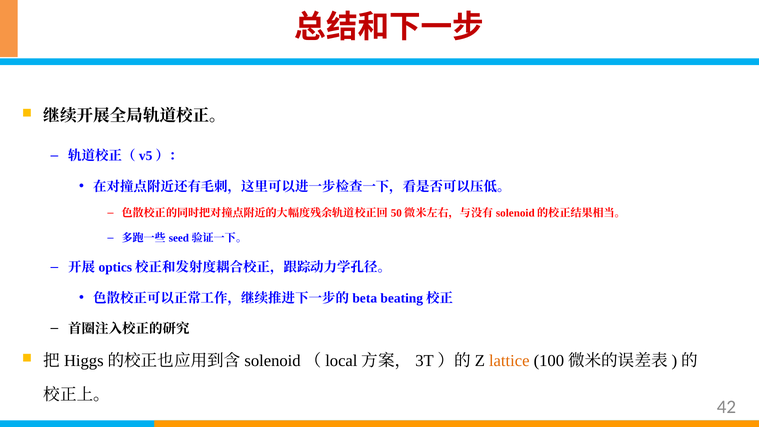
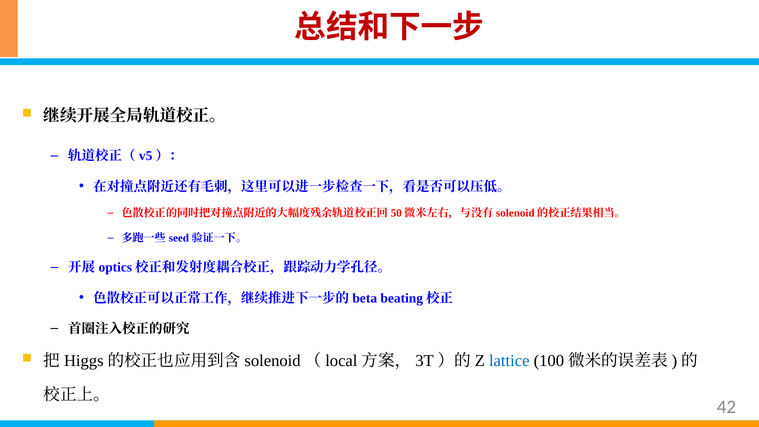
lattice colour: orange -> blue
